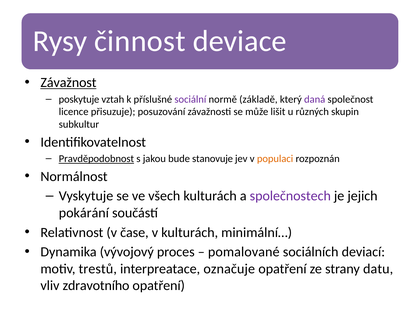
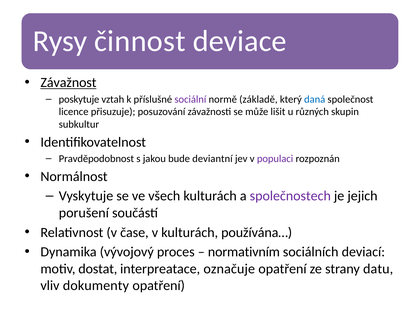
daná colour: purple -> blue
Pravděpodobnost underline: present -> none
stanovuje: stanovuje -> deviantní
populaci colour: orange -> purple
pokárání: pokárání -> porušení
minimální…: minimální… -> používána…
pomalované: pomalované -> normativním
trestů: trestů -> dostat
zdravotního: zdravotního -> dokumenty
